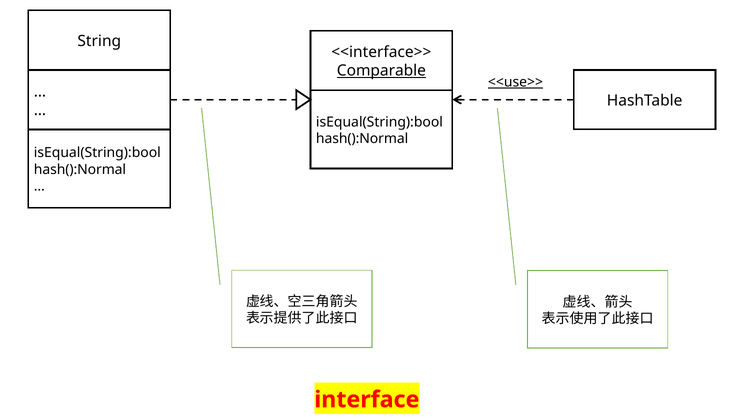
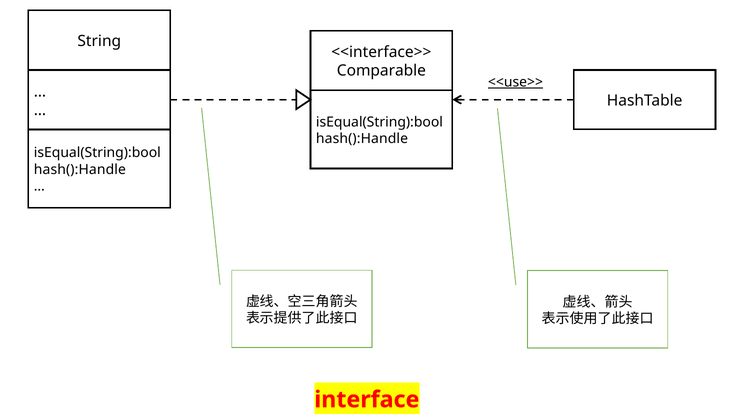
Comparable underline: present -> none
hash():Normal at (362, 139): hash():Normal -> hash():Handle
hash():Normal at (80, 170): hash():Normal -> hash():Handle
